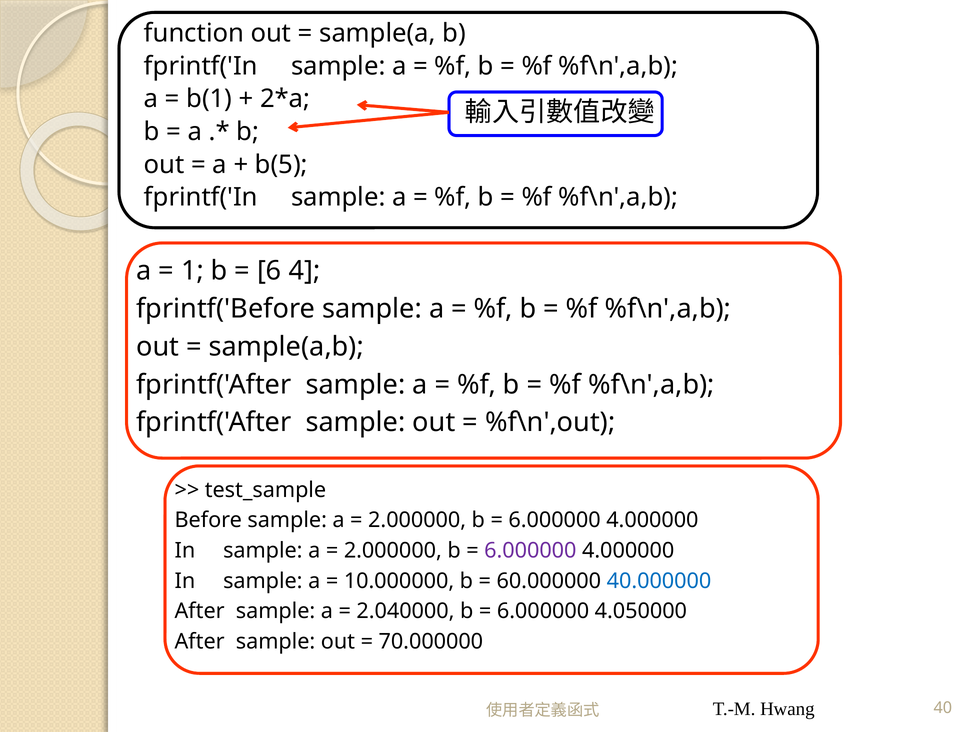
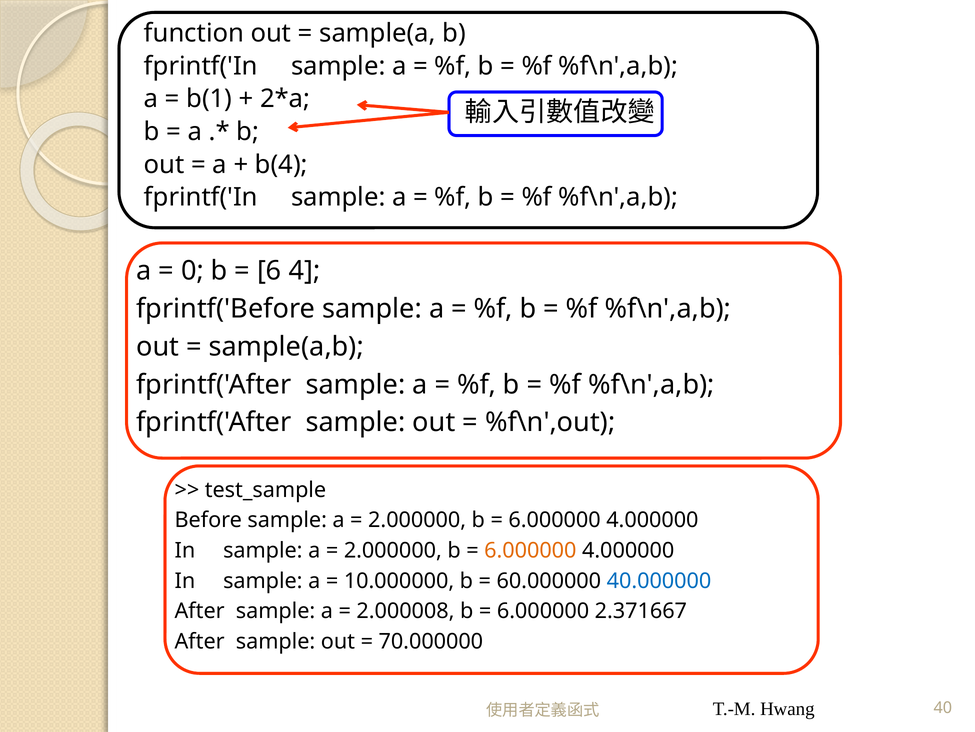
b(5: b(5 -> b(4
1: 1 -> 0
6.000000 at (530, 550) colour: purple -> orange
2.040000: 2.040000 -> 2.000008
4.050000: 4.050000 -> 2.371667
